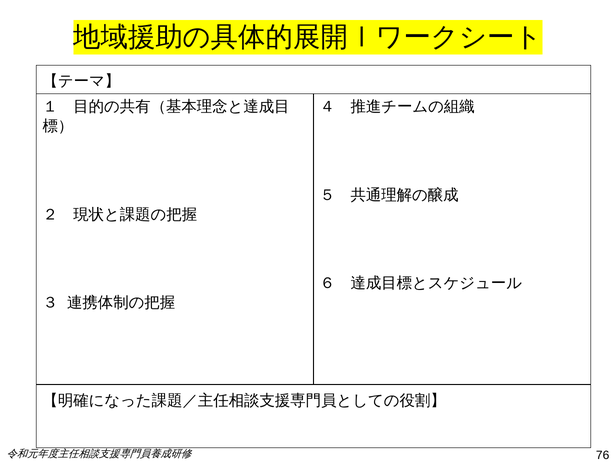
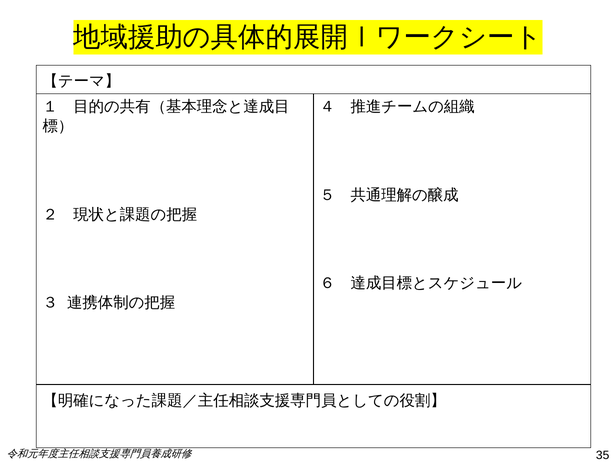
76: 76 -> 35
